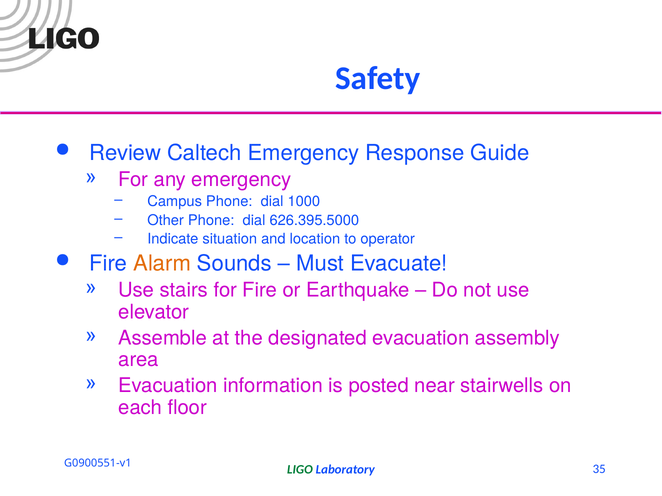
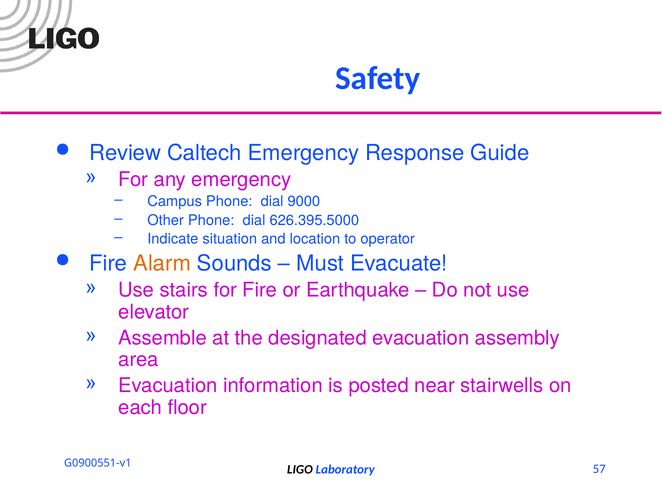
1000: 1000 -> 9000
LIGO colour: green -> black
35: 35 -> 57
